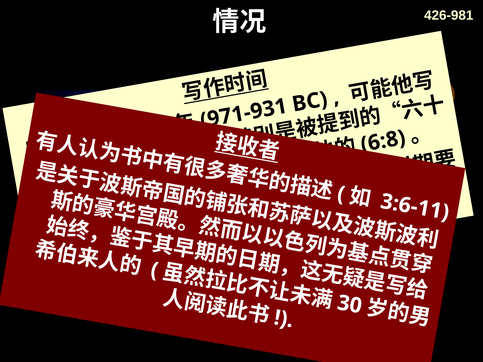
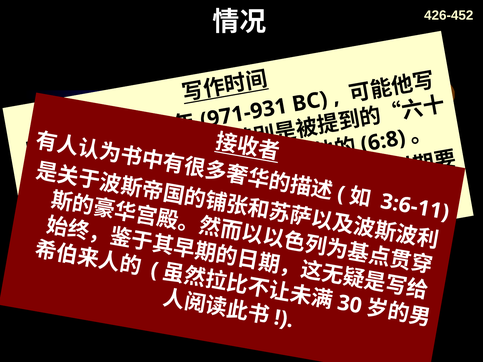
426-981: 426-981 -> 426-452
